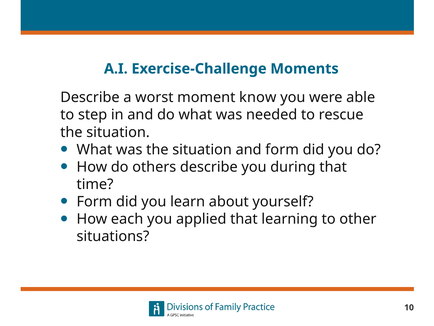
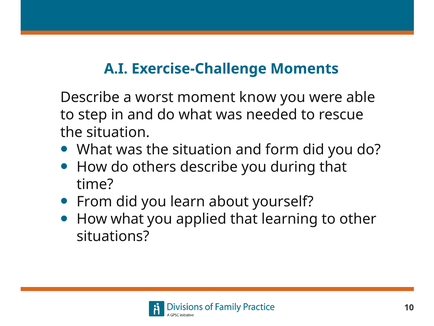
Form at (94, 201): Form -> From
How each: each -> what
